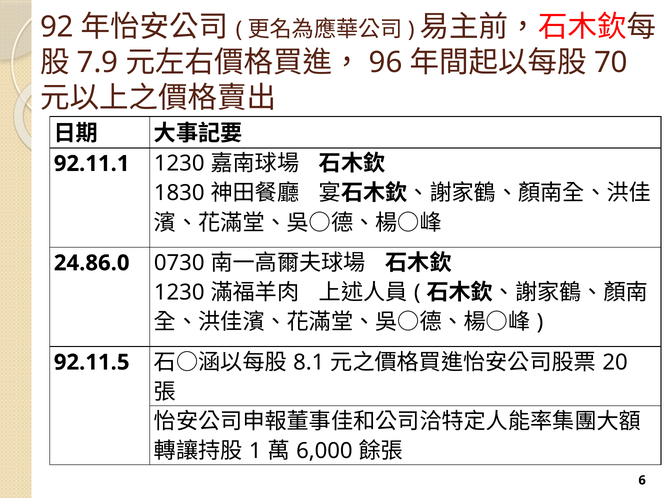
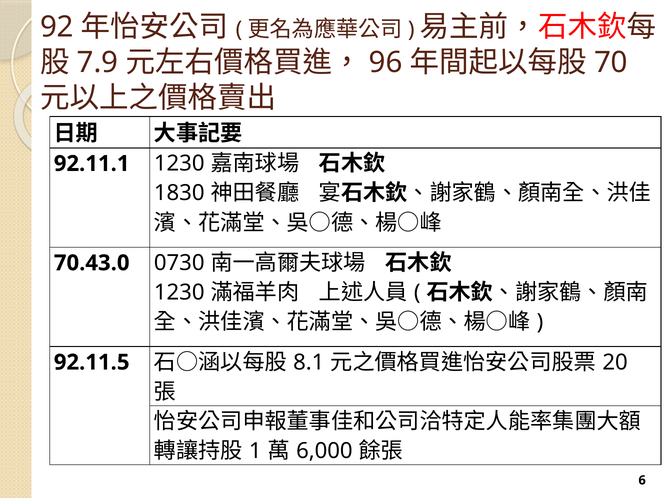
24.86.0: 24.86.0 -> 70.43.0
